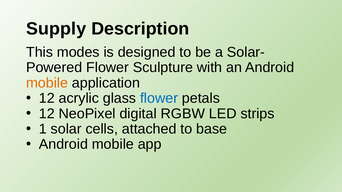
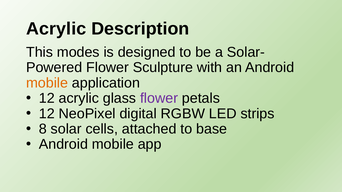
Supply at (56, 29): Supply -> Acrylic
flower at (159, 98) colour: blue -> purple
1: 1 -> 8
